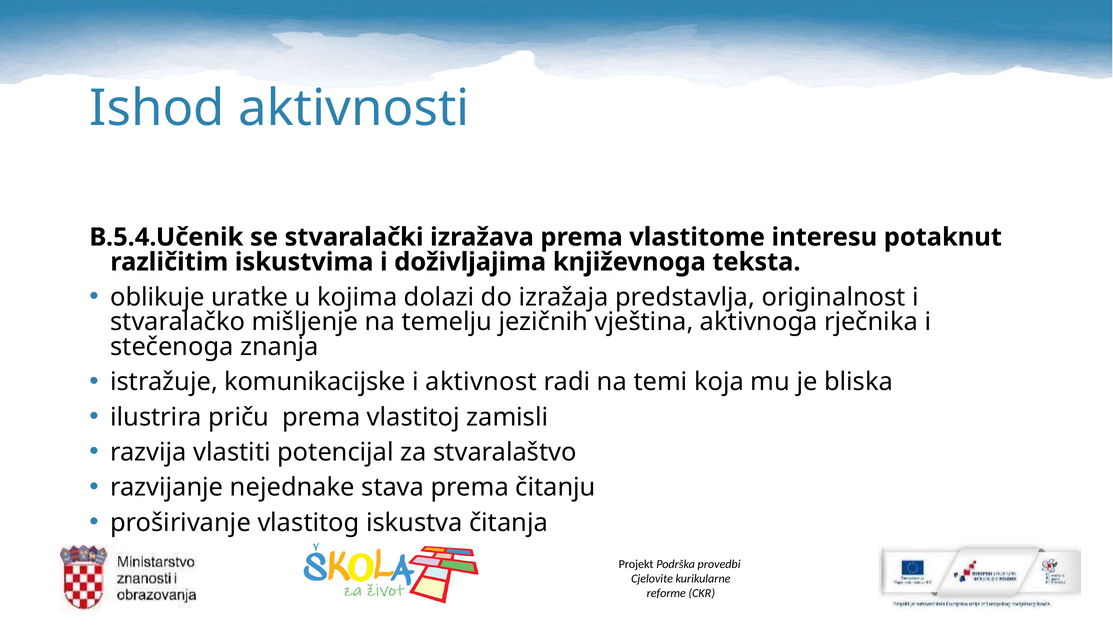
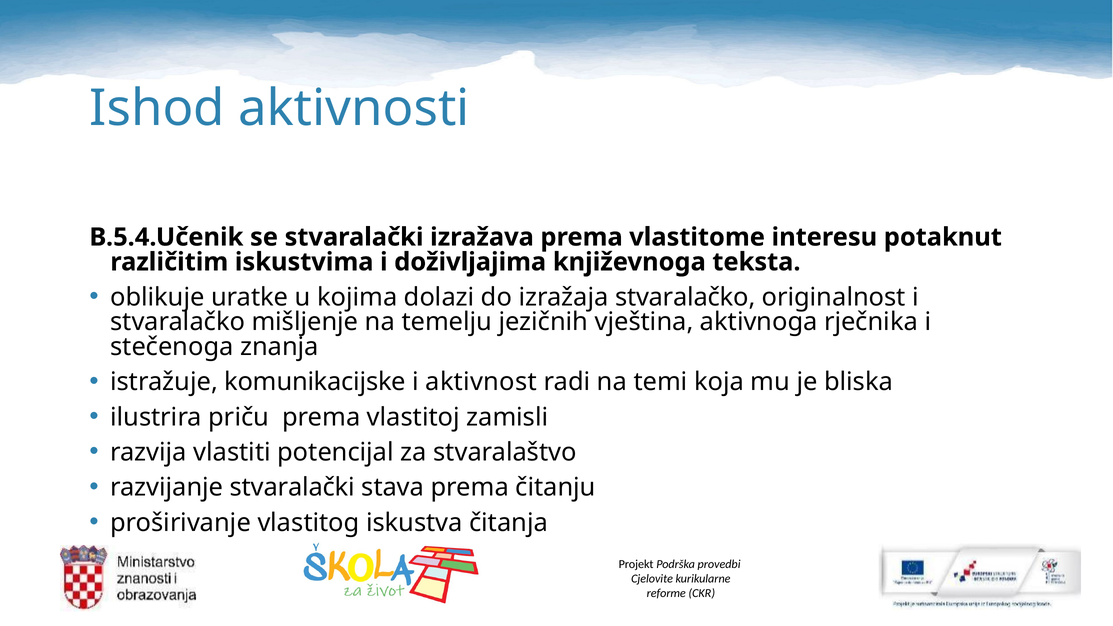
izražaja predstavlja: predstavlja -> stvaralačko
razvijanje nejednake: nejednake -> stvaralački
